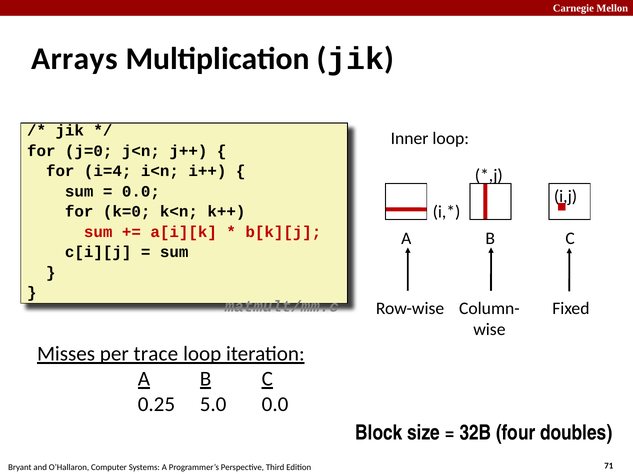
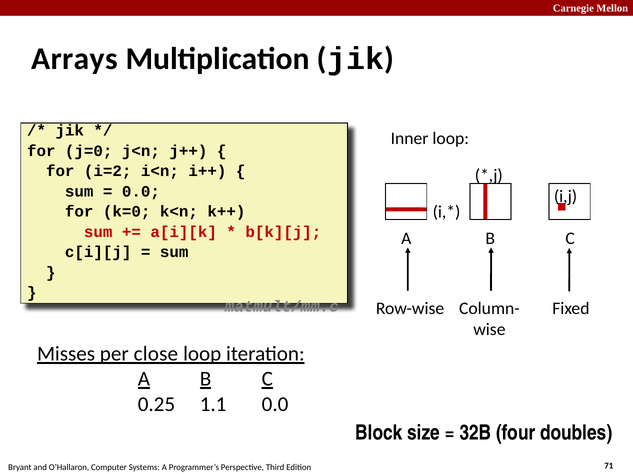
i=4: i=4 -> i=2
trace: trace -> close
5.0: 5.0 -> 1.1
